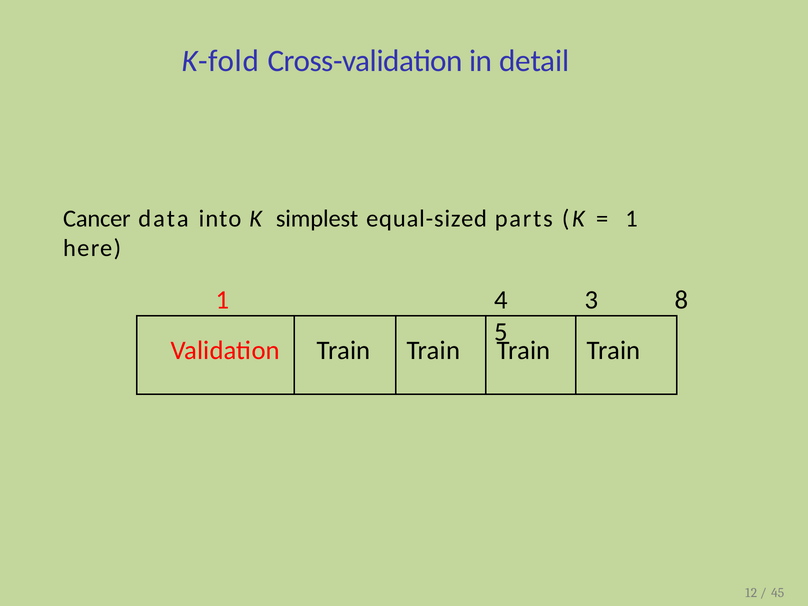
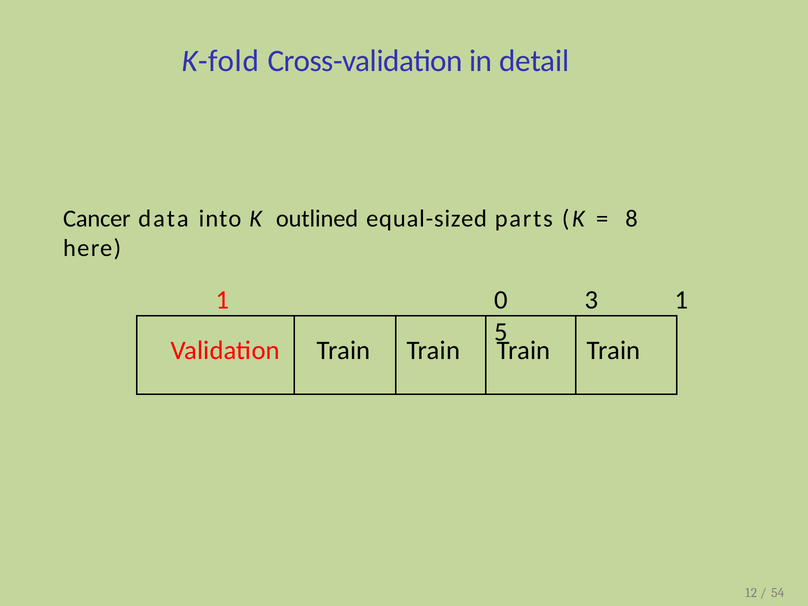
simplest: simplest -> outlined
1 at (631, 219): 1 -> 8
4: 4 -> 0
3 8: 8 -> 1
45: 45 -> 54
